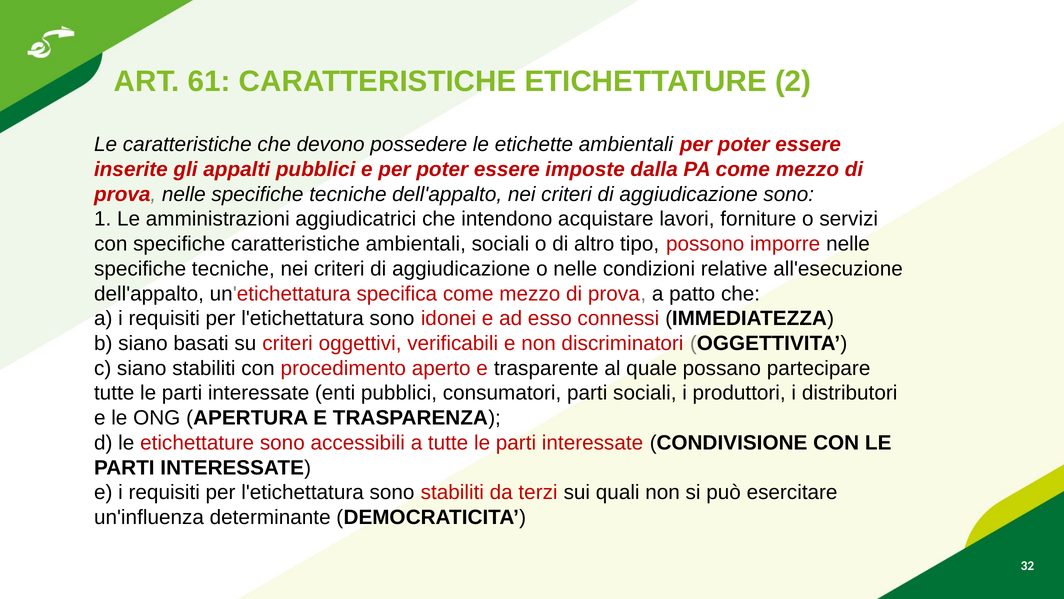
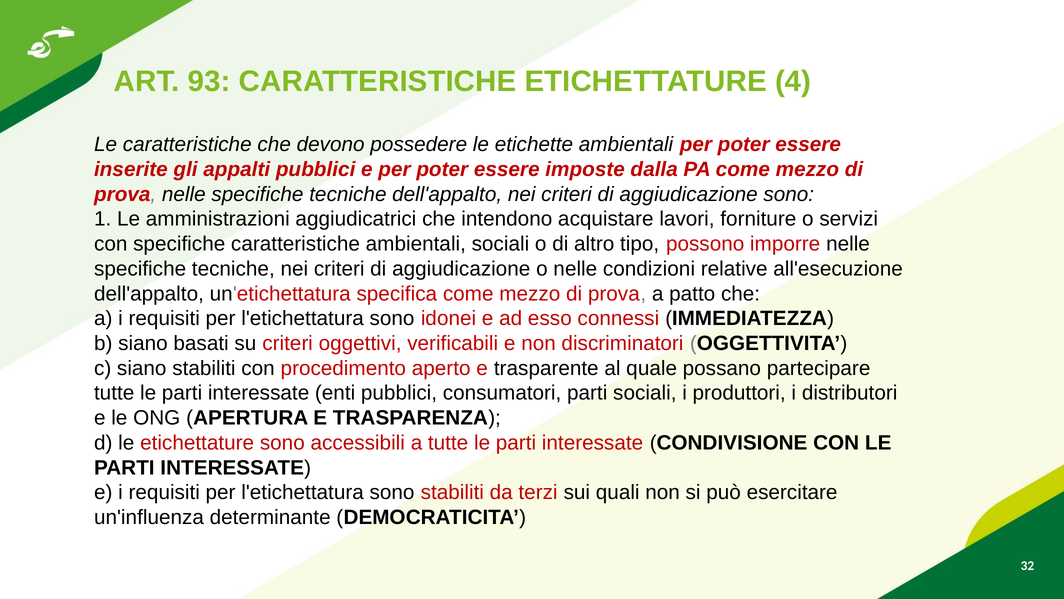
61: 61 -> 93
2: 2 -> 4
